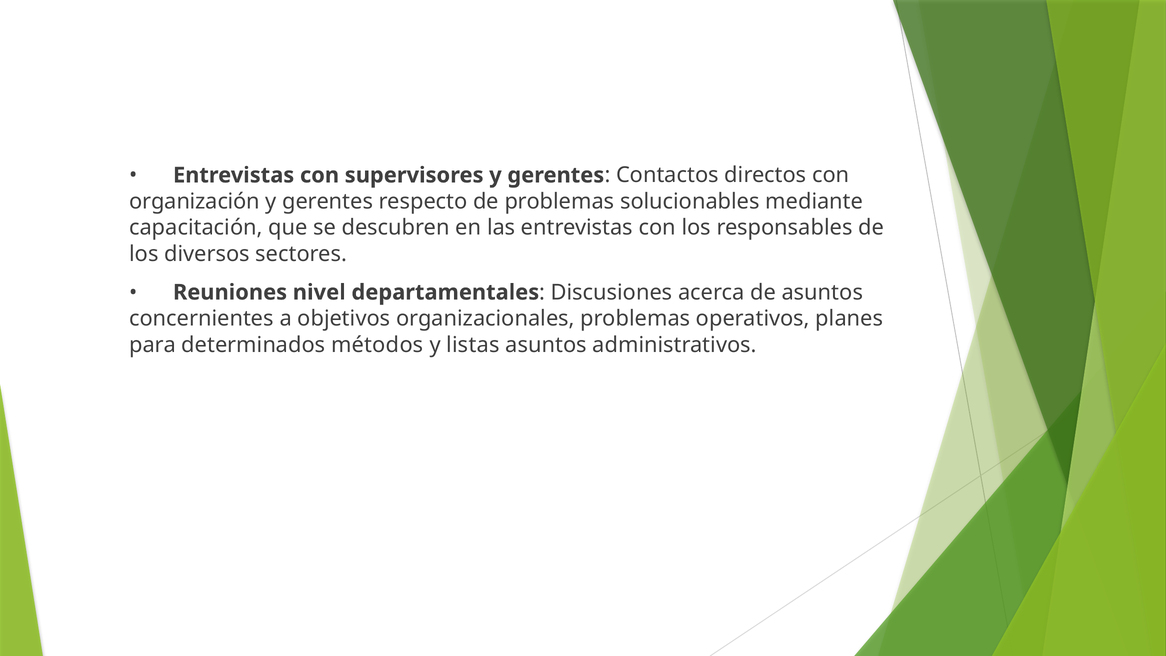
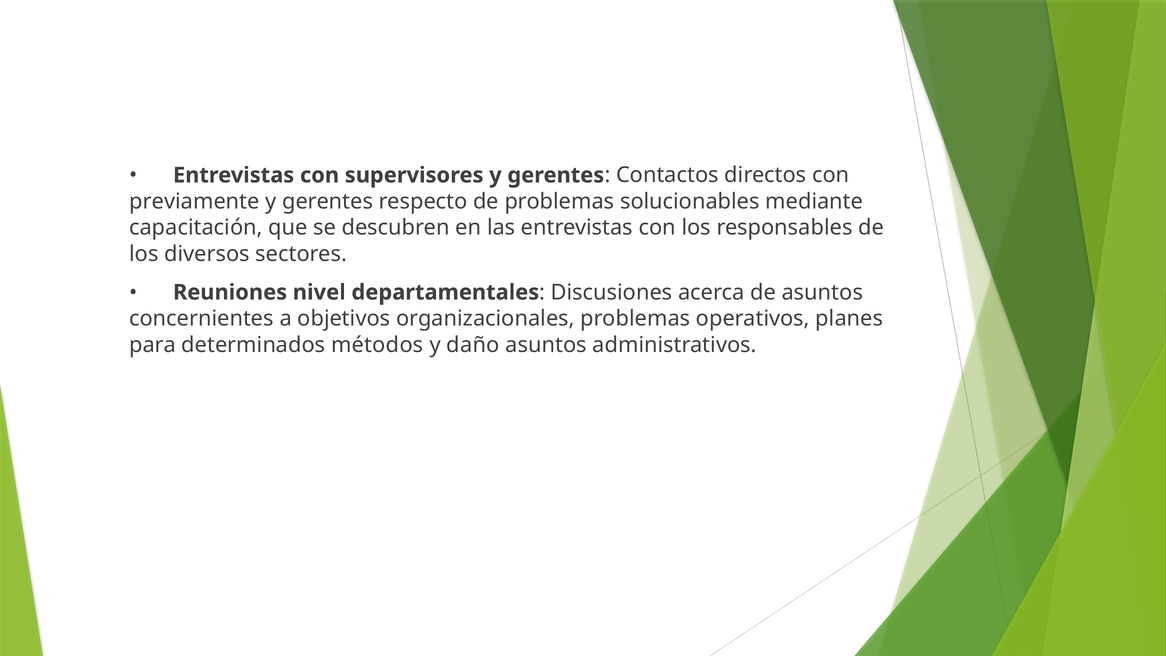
organización: organización -> previamente
listas: listas -> daño
